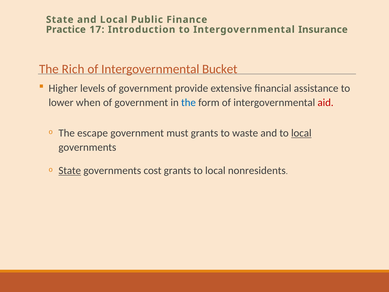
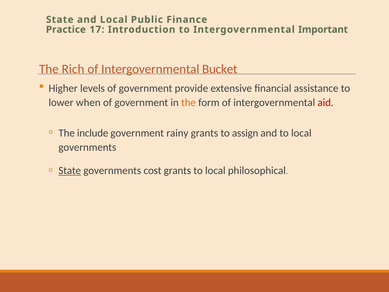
Insurance: Insurance -> Important
the at (188, 103) colour: blue -> orange
escape: escape -> include
must: must -> rainy
waste: waste -> assign
local at (301, 133) underline: present -> none
nonresidents: nonresidents -> philosophical
